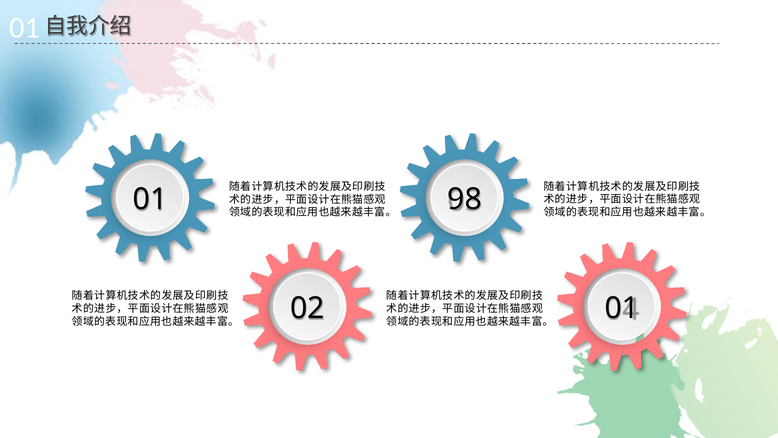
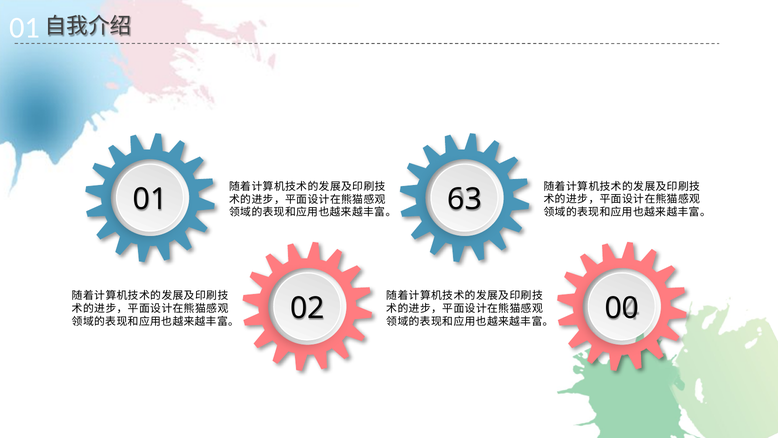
98: 98 -> 63
02 01: 01 -> 00
